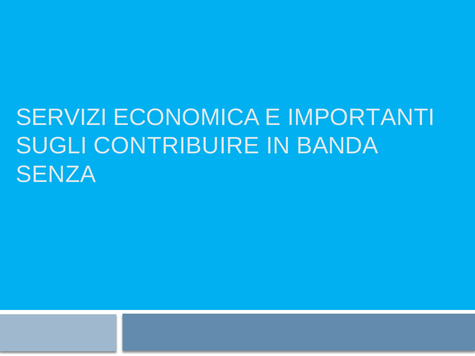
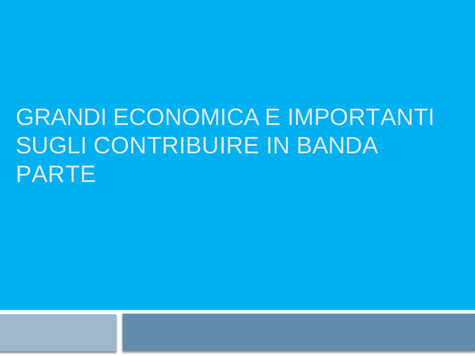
SERVIZI: SERVIZI -> GRANDI
SENZA: SENZA -> PARTE
